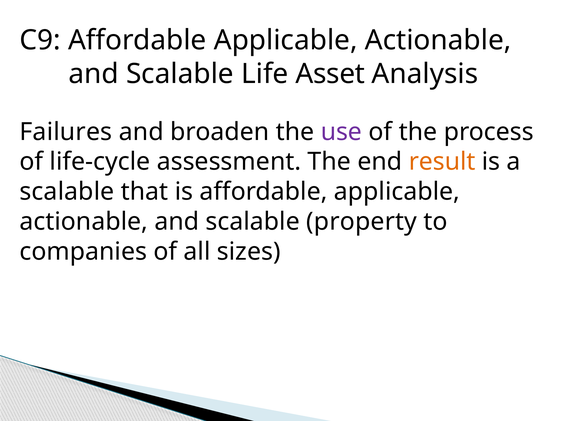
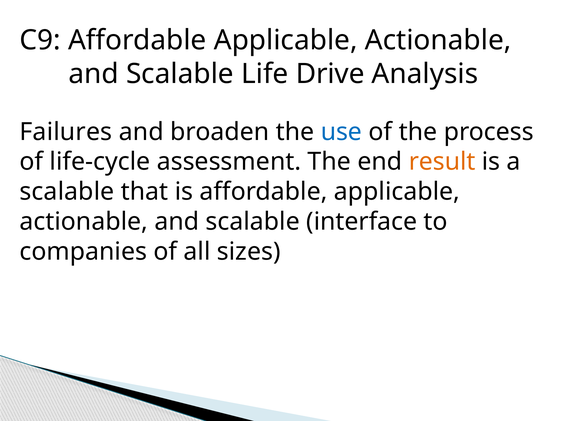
Asset: Asset -> Drive
use colour: purple -> blue
property: property -> interface
